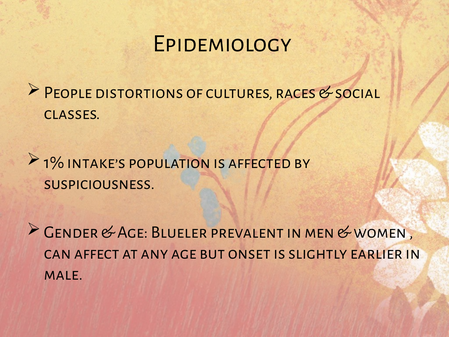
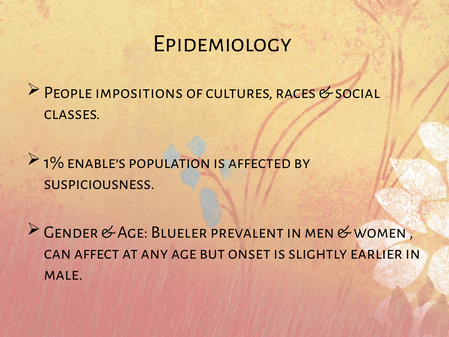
distortions: distortions -> impositions
intake’s: intake’s -> enable’s
